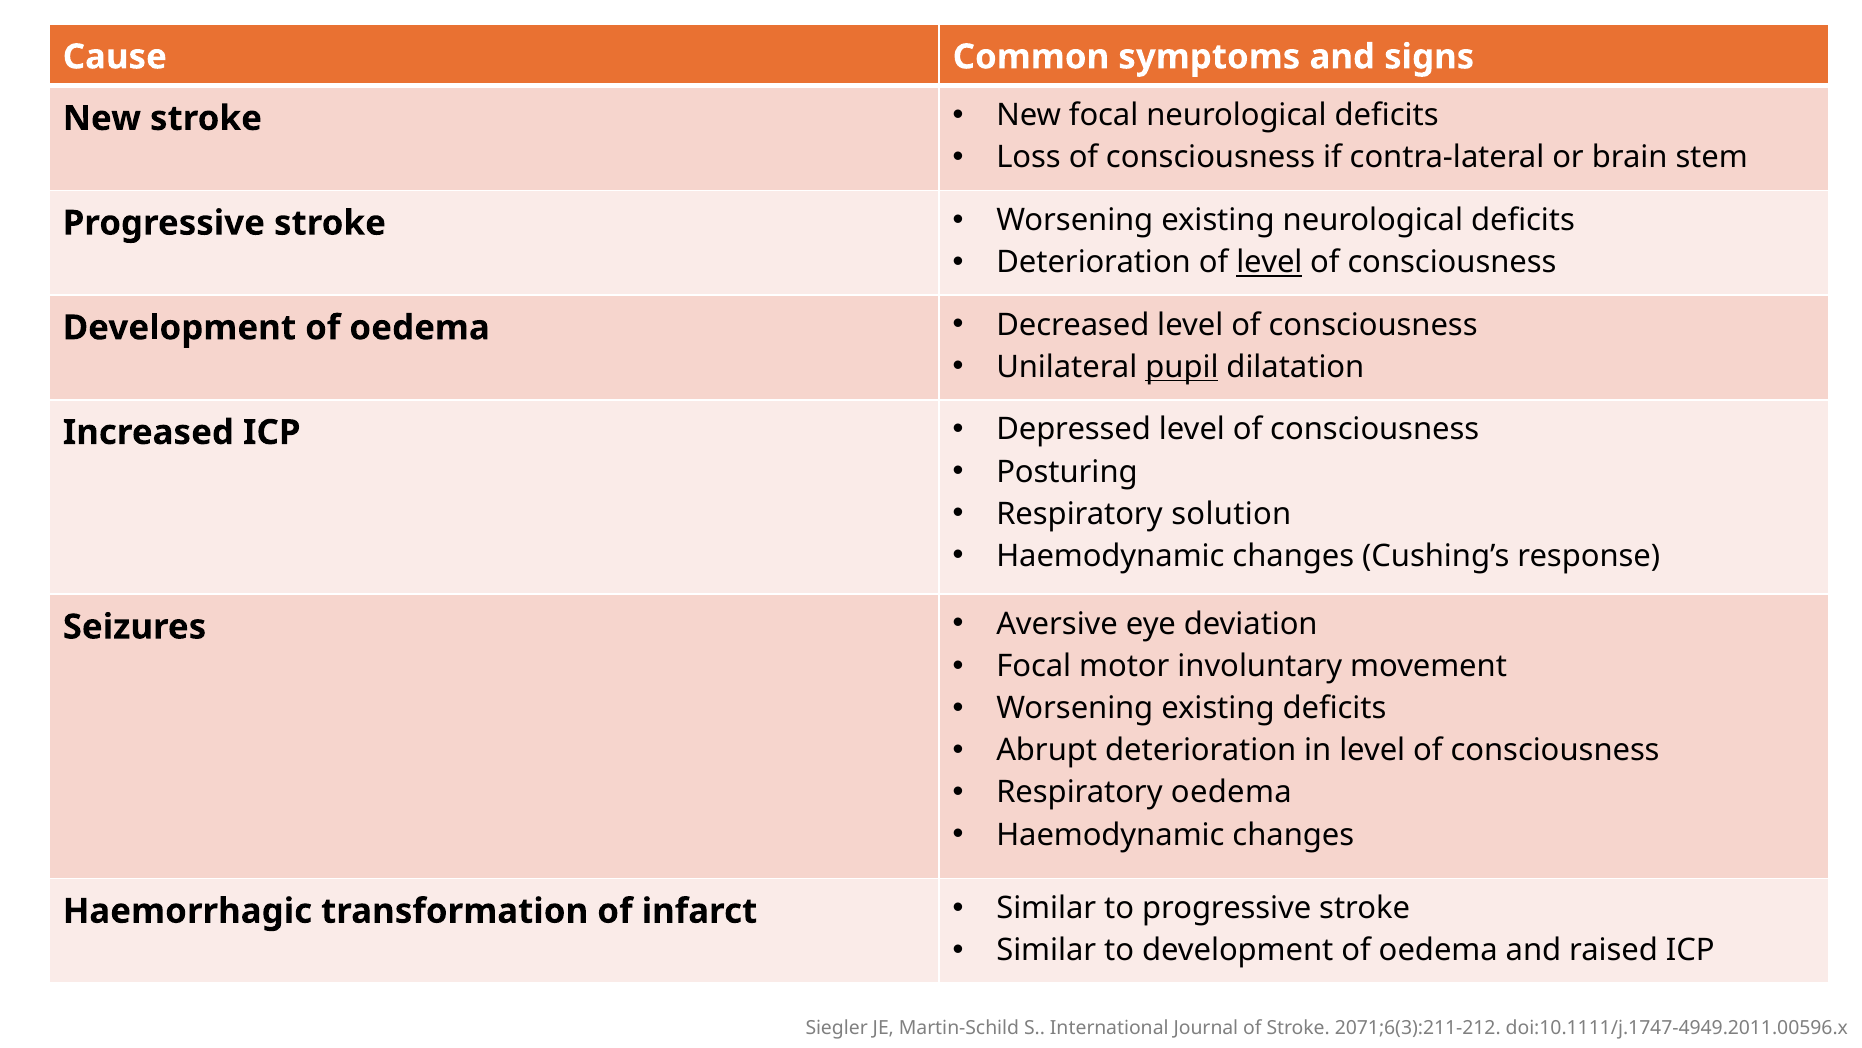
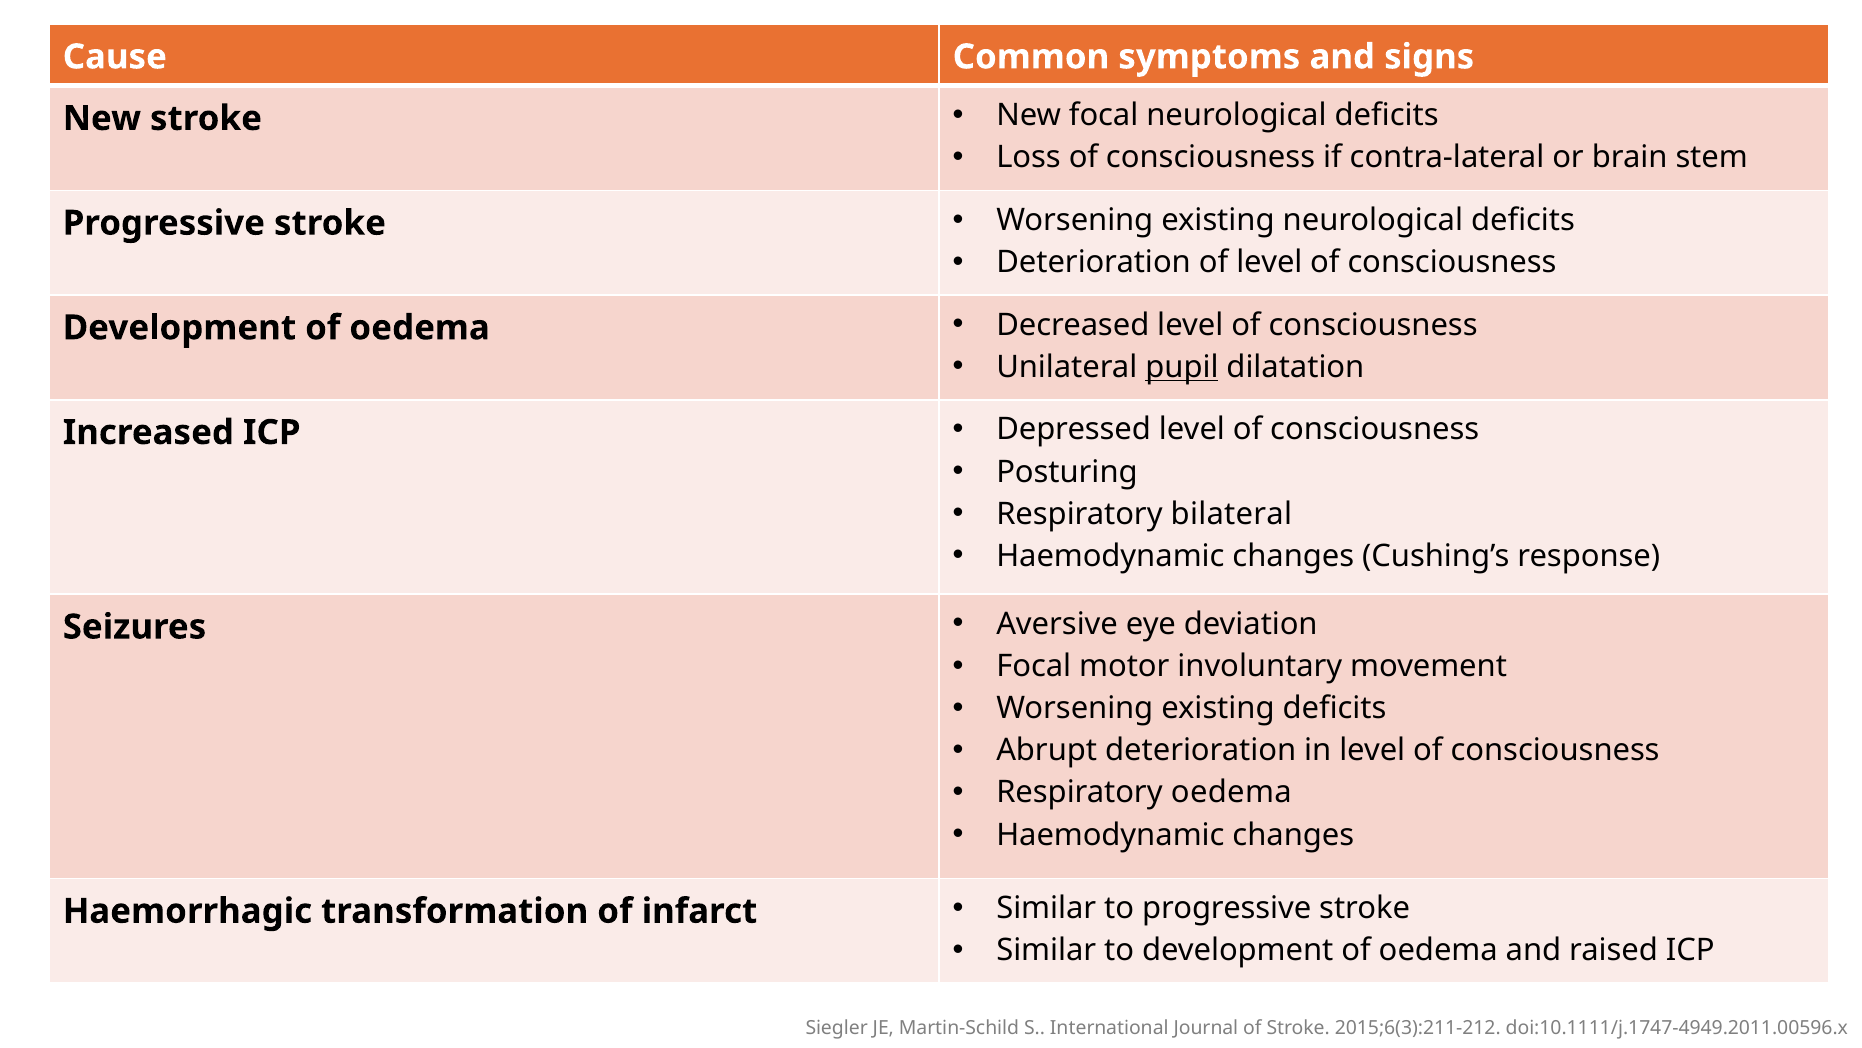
level at (1269, 262) underline: present -> none
solution: solution -> bilateral
2071;6(3):211-212: 2071;6(3):211-212 -> 2015;6(3):211-212
